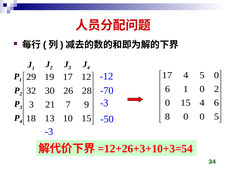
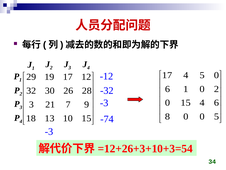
-70: -70 -> -32
-50: -50 -> -74
